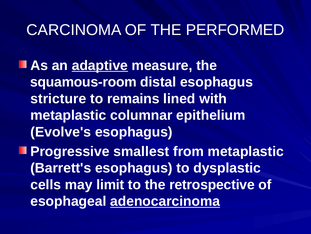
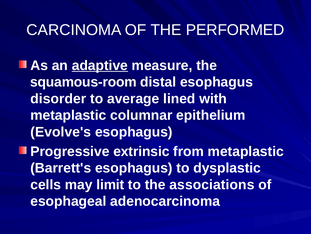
stricture: stricture -> disorder
remains: remains -> average
smallest: smallest -> extrinsic
retrospective: retrospective -> associations
adenocarcinoma underline: present -> none
